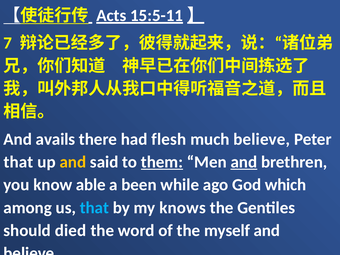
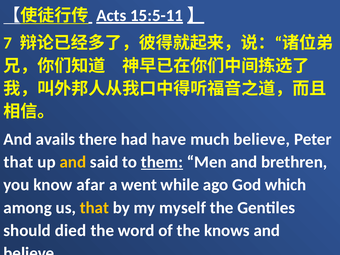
flesh: flesh -> have
and at (244, 162) underline: present -> none
able: able -> afar
been: been -> went
that at (94, 208) colour: light blue -> yellow
knows: knows -> myself
myself: myself -> knows
